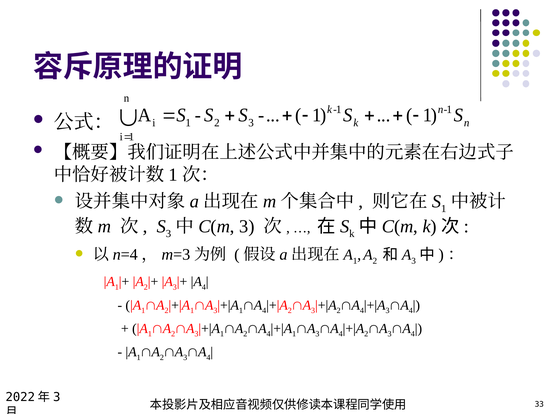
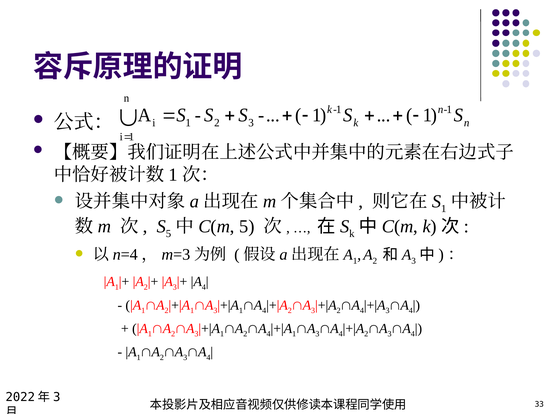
3 at (168, 234): 3 -> 5
3 at (247, 226): 3 -> 5
